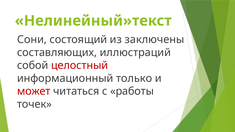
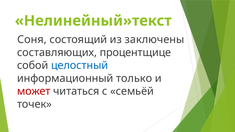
Сони: Сони -> Соня
иллюстраций: иллюстраций -> процентщице
целостный colour: red -> blue
работы: работы -> семьёй
